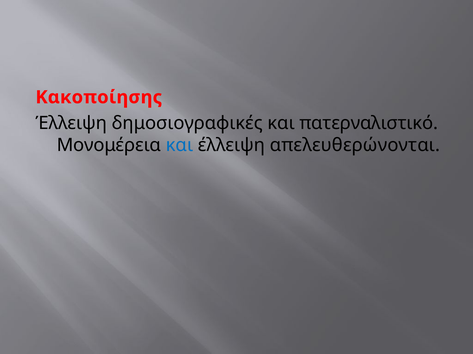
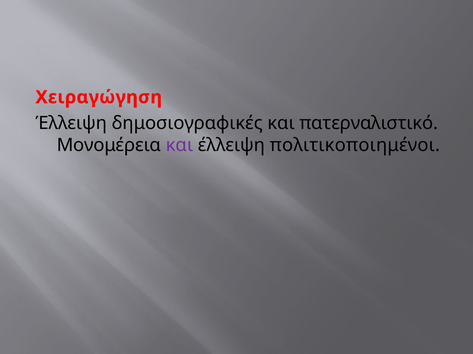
Κακοποίησης: Κακοποίησης -> Χειραγώγηση
και at (179, 145) colour: blue -> purple
απελευθερώνονται: απελευθερώνονται -> πολιτικοποιημένοι
